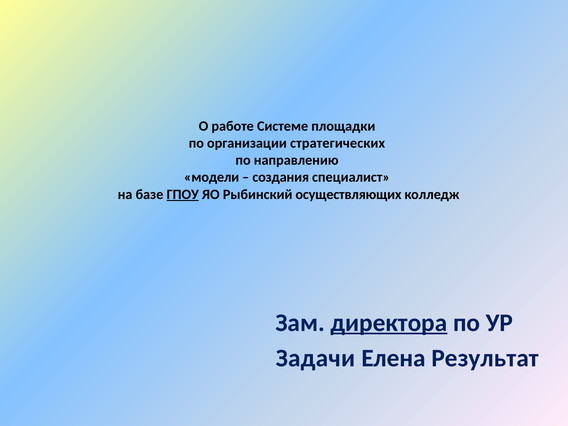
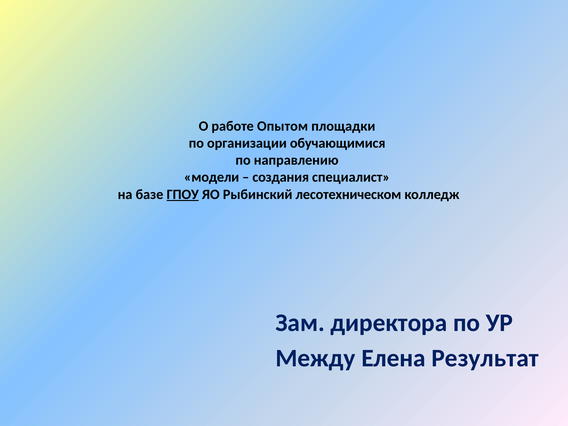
Системе: Системе -> Опытом
стратегических: стратегических -> обучающимися
осуществляющих: осуществляющих -> лесотехническом
директора underline: present -> none
Задачи: Задачи -> Между
